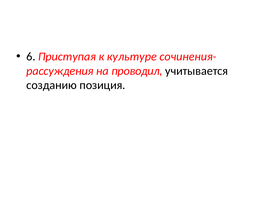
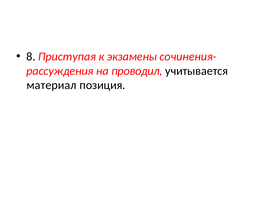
6: 6 -> 8
культуре: культуре -> экзамены
созданию: созданию -> материал
